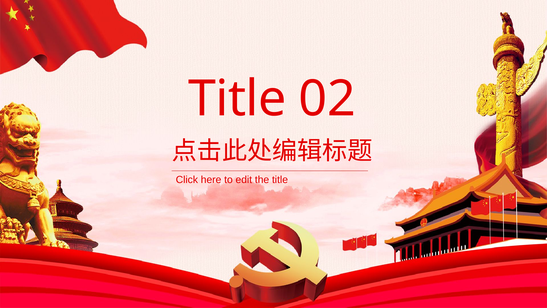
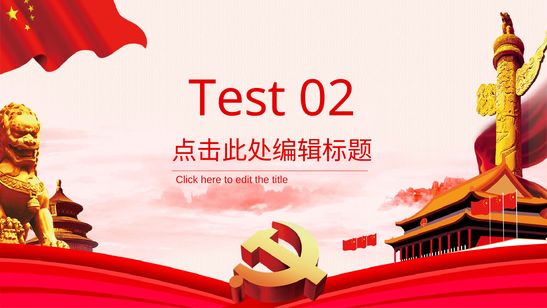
Title at (237, 99): Title -> Test
